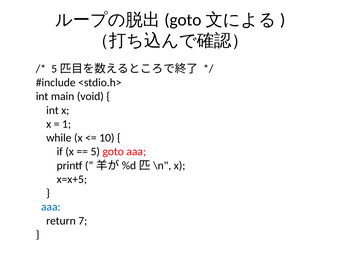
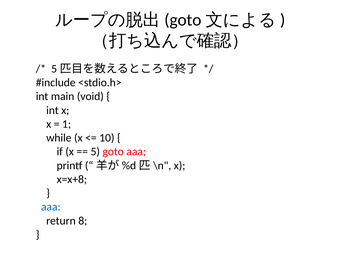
x=x+5: x=x+5 -> x=x+8
7: 7 -> 8
